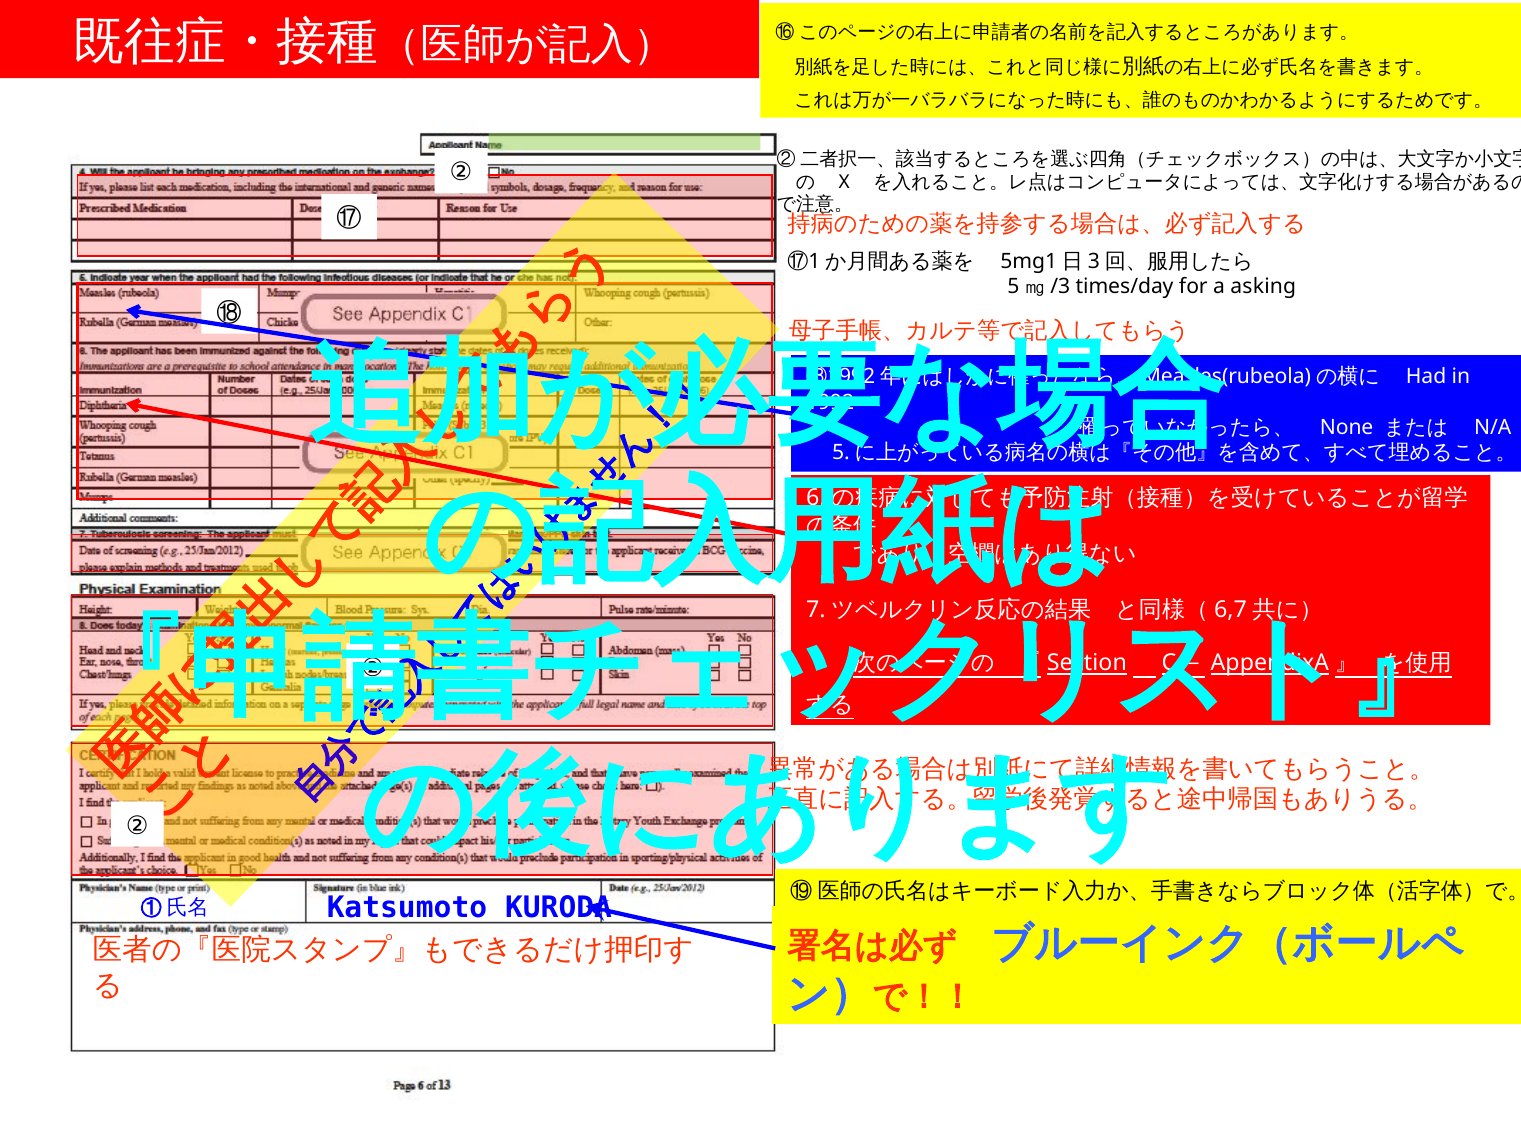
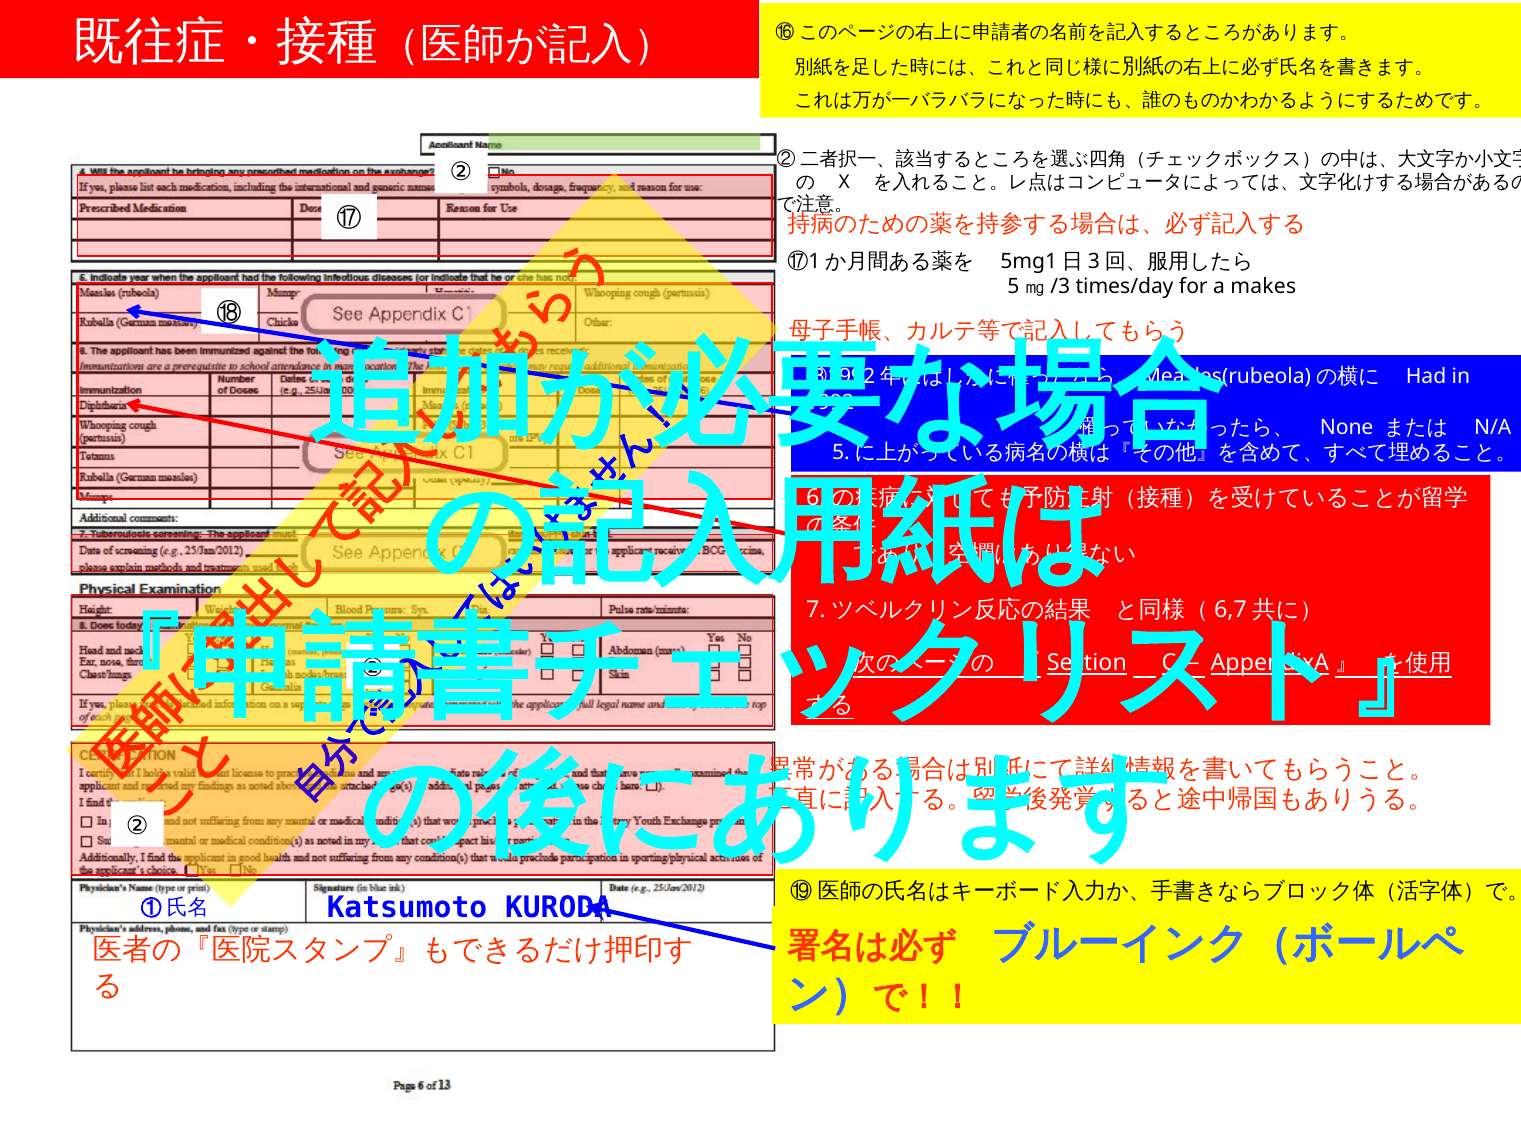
asking: asking -> makes
